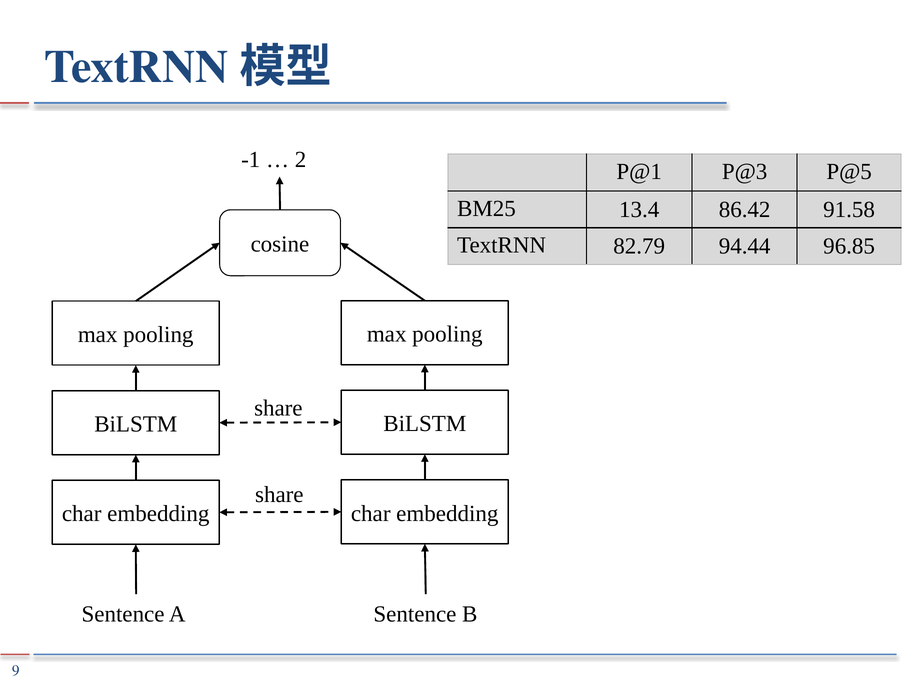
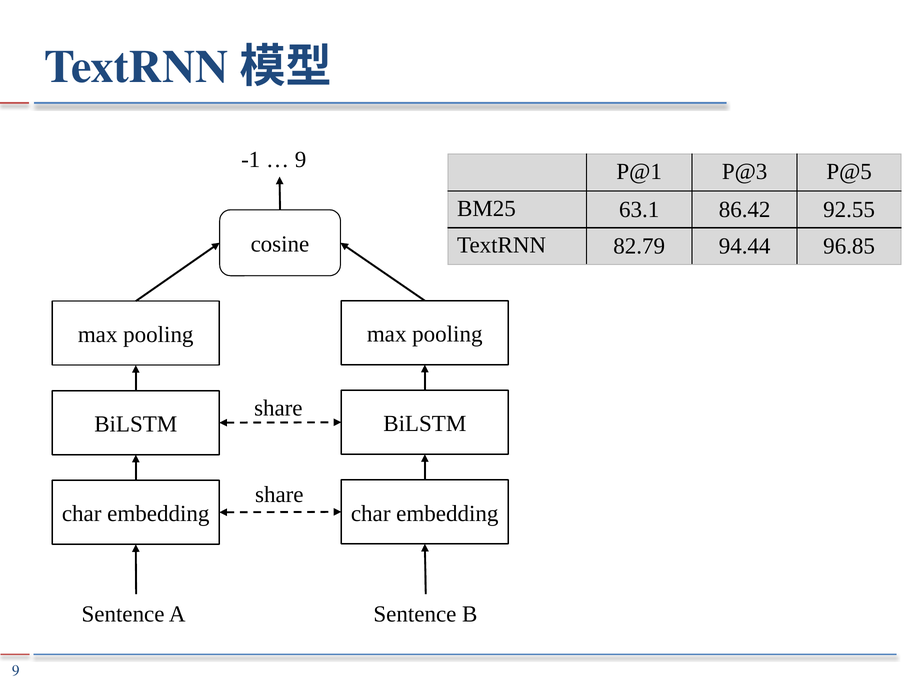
2 at (301, 160): 2 -> 9
13.4: 13.4 -> 63.1
91.58: 91.58 -> 92.55
